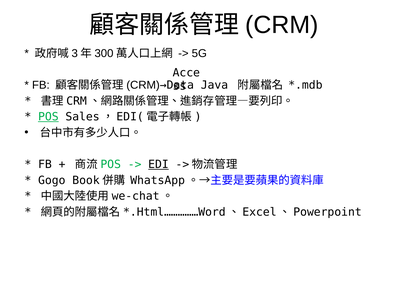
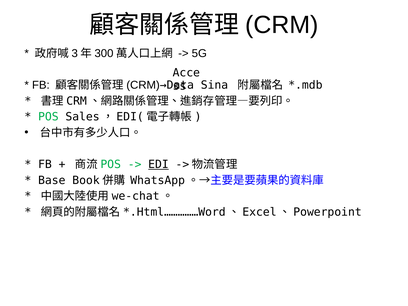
Java: Java -> Sina
POS underline: present -> none
Gogo: Gogo -> Base
